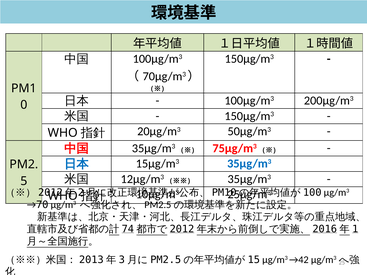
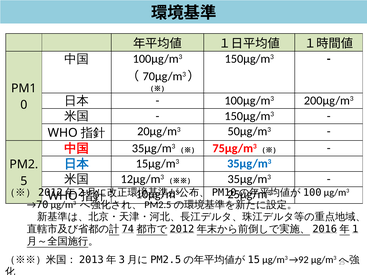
→42: →42 -> →92
